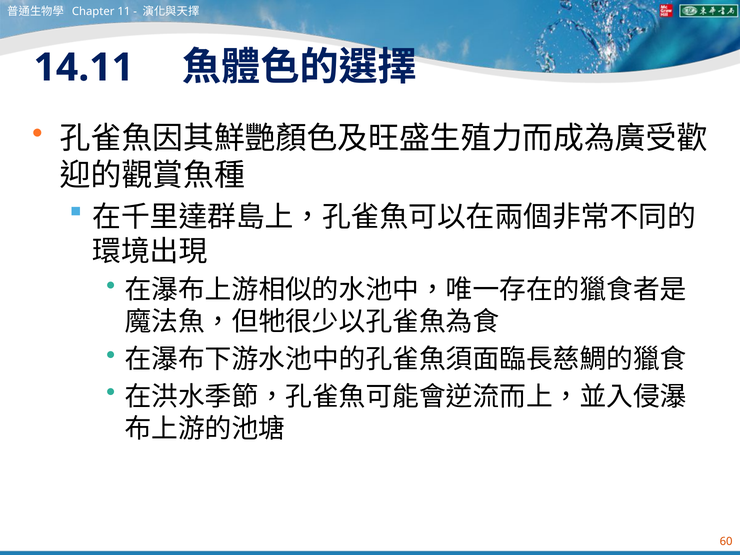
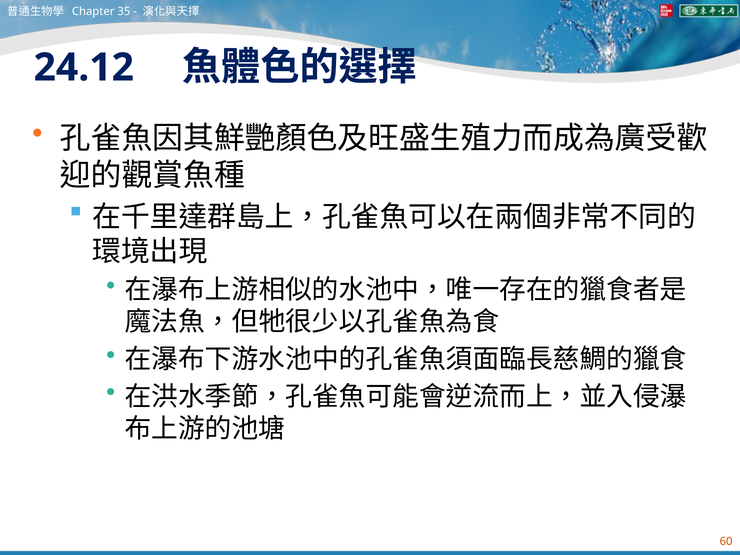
11: 11 -> 35
14.11: 14.11 -> 24.12
